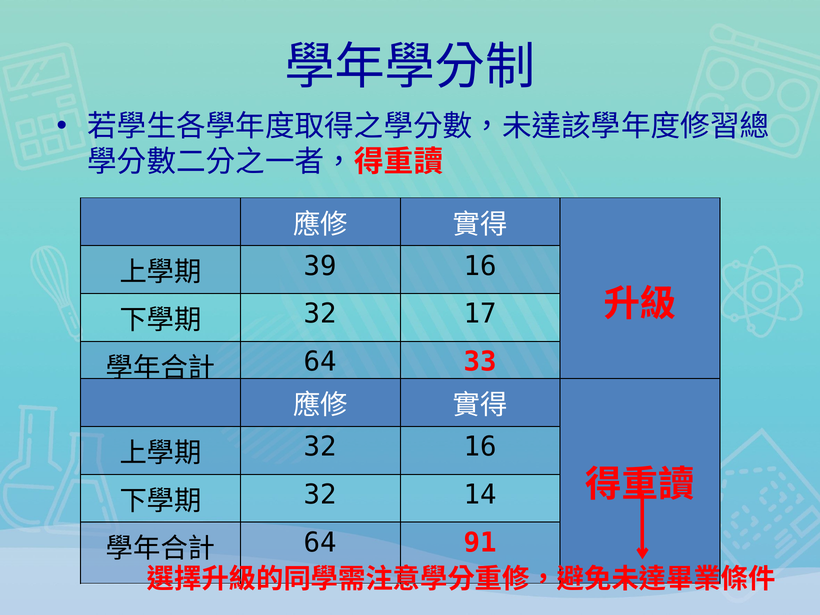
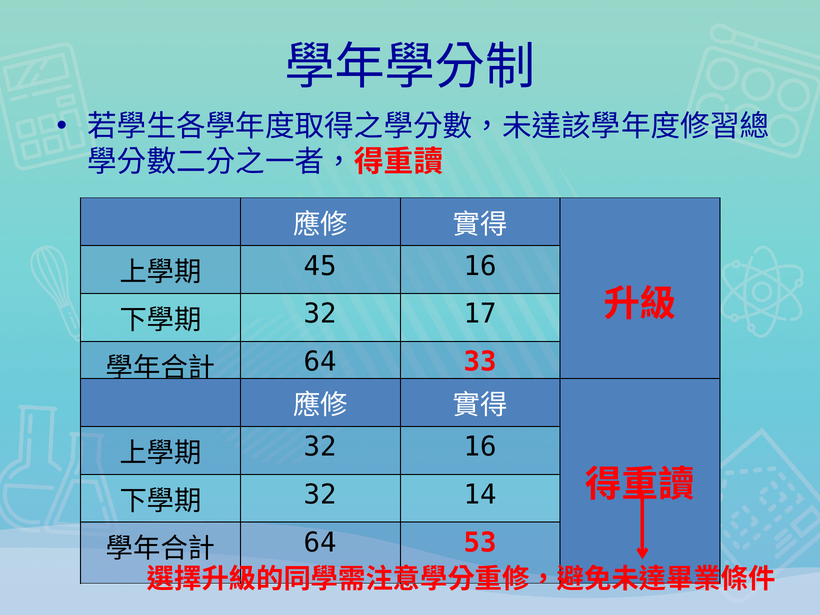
39: 39 -> 45
91: 91 -> 53
